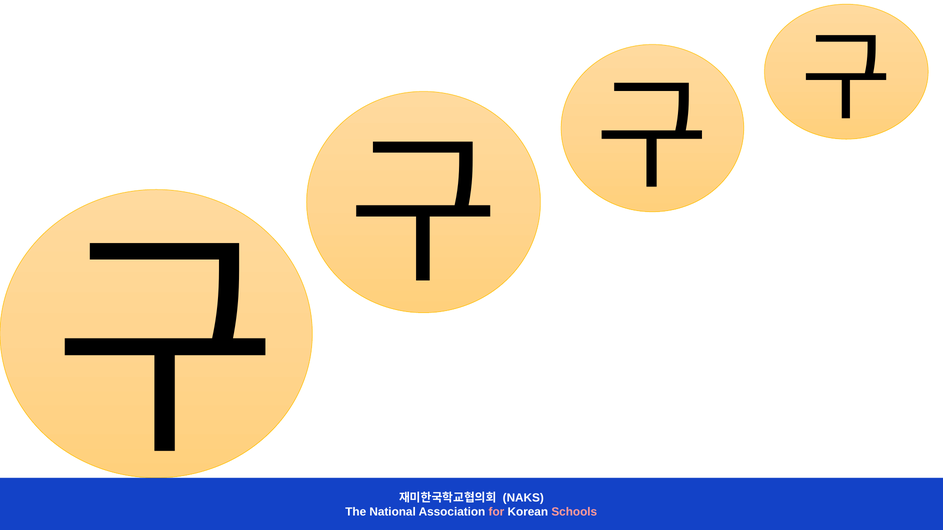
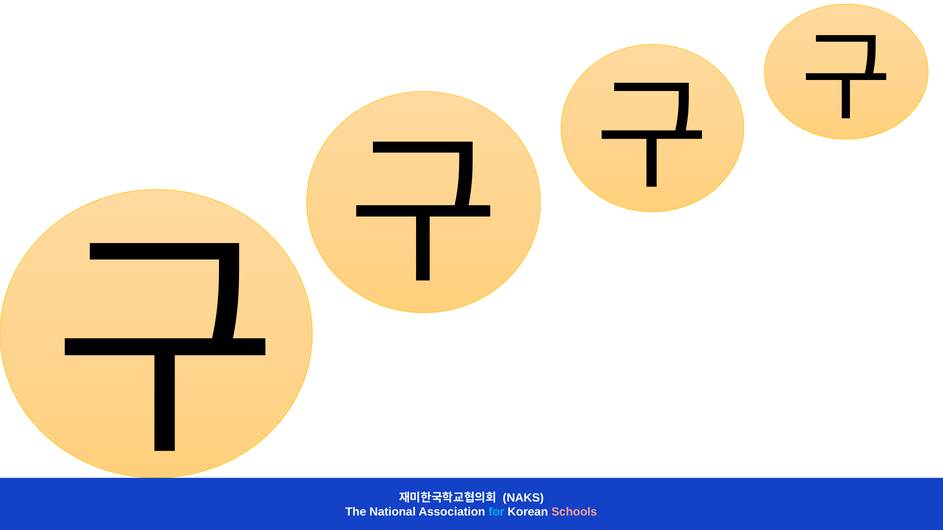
for colour: pink -> light blue
